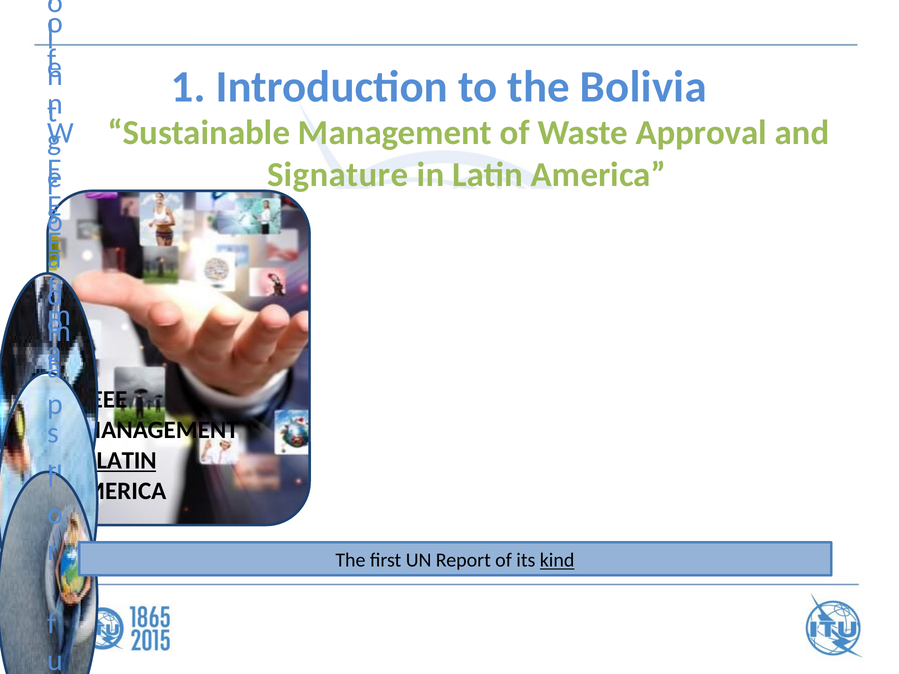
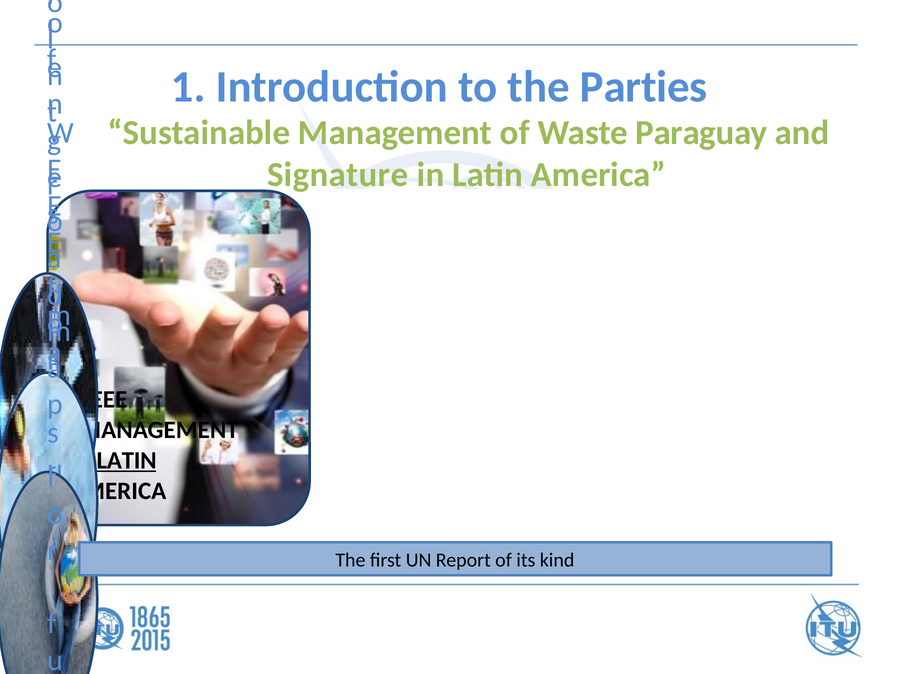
Bolivia: Bolivia -> Parties
Approval: Approval -> Paraguay
kind underline: present -> none
